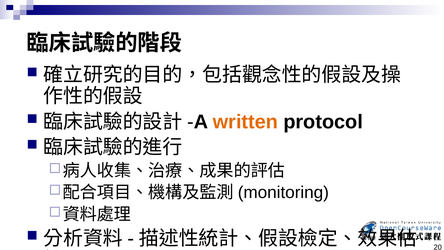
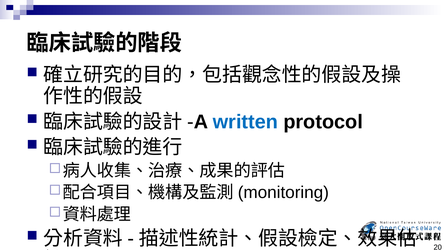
written colour: orange -> blue
